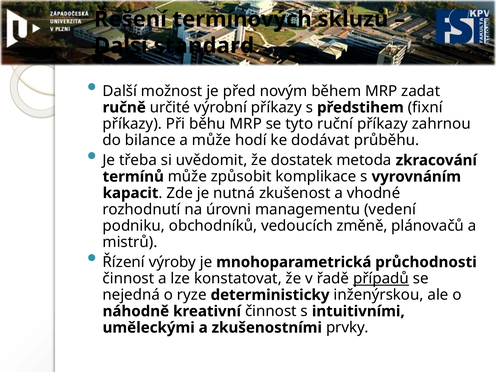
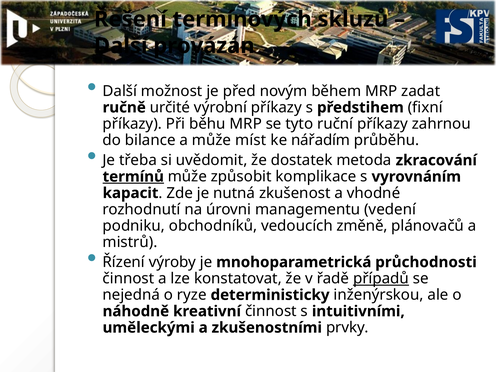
standard: standard -> provázán
hodí: hodí -> míst
dodávat: dodávat -> nářadím
termínů underline: none -> present
